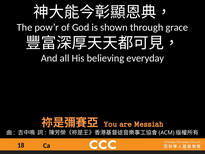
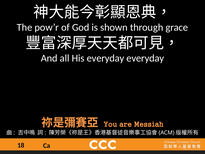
His believing: believing -> everyday
